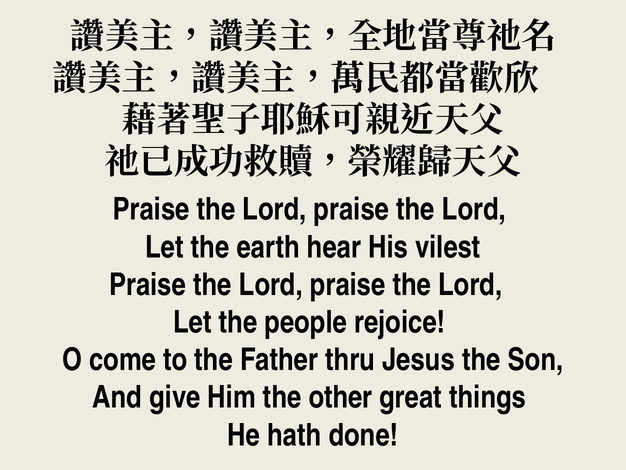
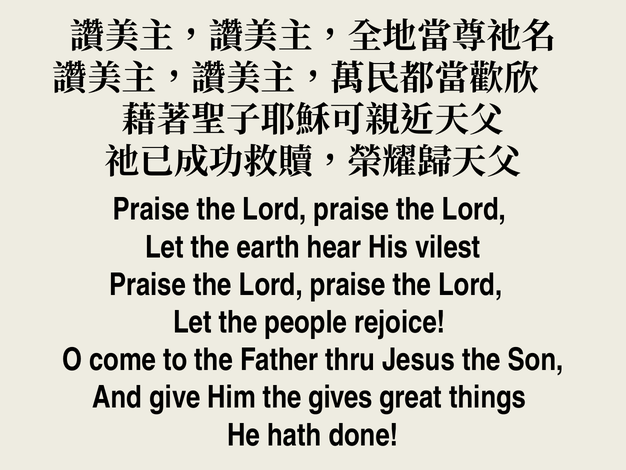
other: other -> gives
